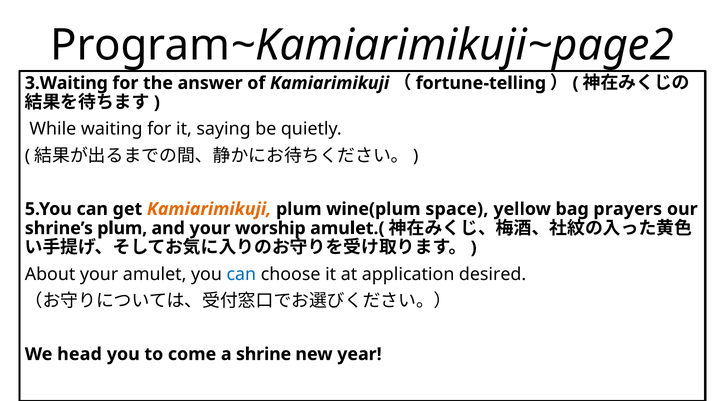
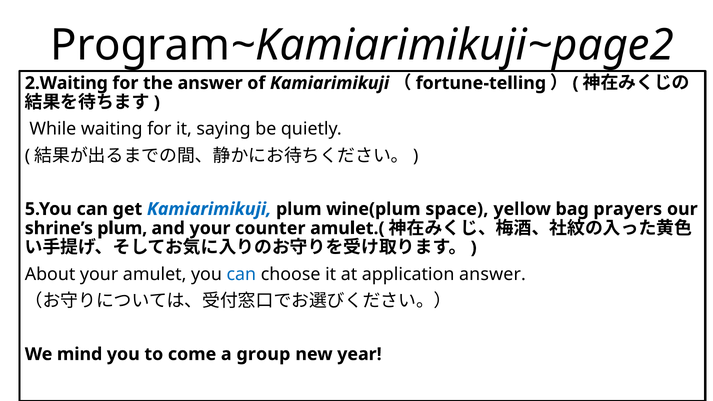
3.Waiting: 3.Waiting -> 2.Waiting
Kamiarimikuji at (209, 209) colour: orange -> blue
worship: worship -> counter
application desired: desired -> answer
head: head -> mind
shrine: shrine -> group
